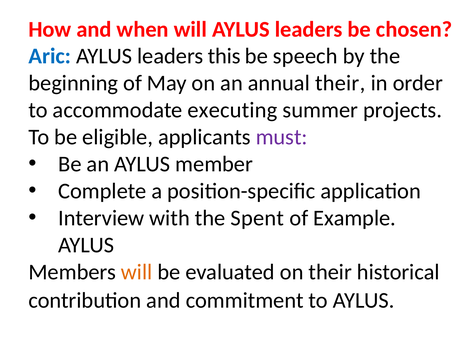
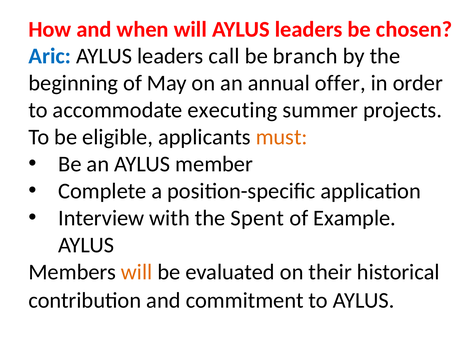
this: this -> call
speech: speech -> branch
annual their: their -> offer
must colour: purple -> orange
